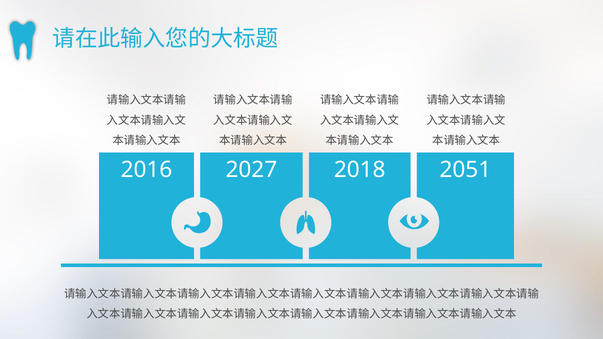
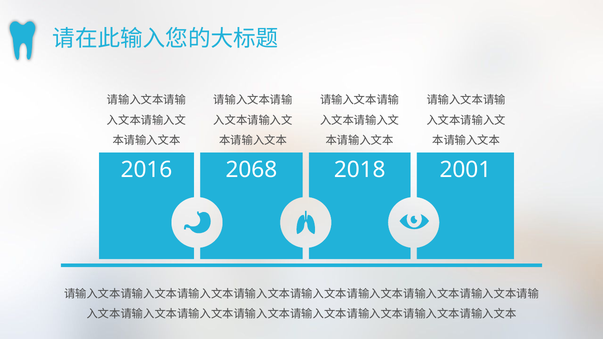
2027: 2027 -> 2068
2051: 2051 -> 2001
